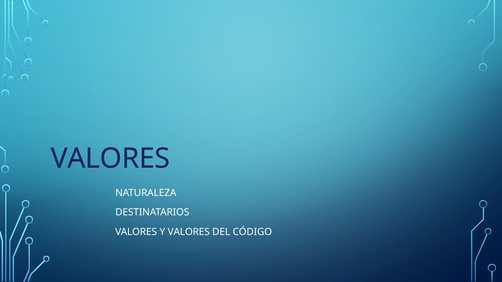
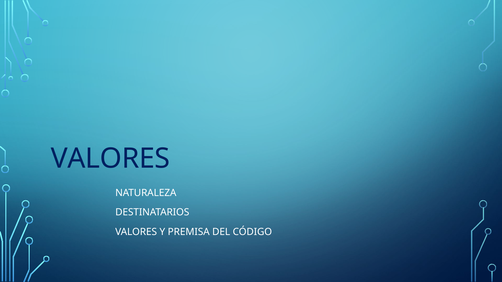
Y VALORES: VALORES -> PREMISA
